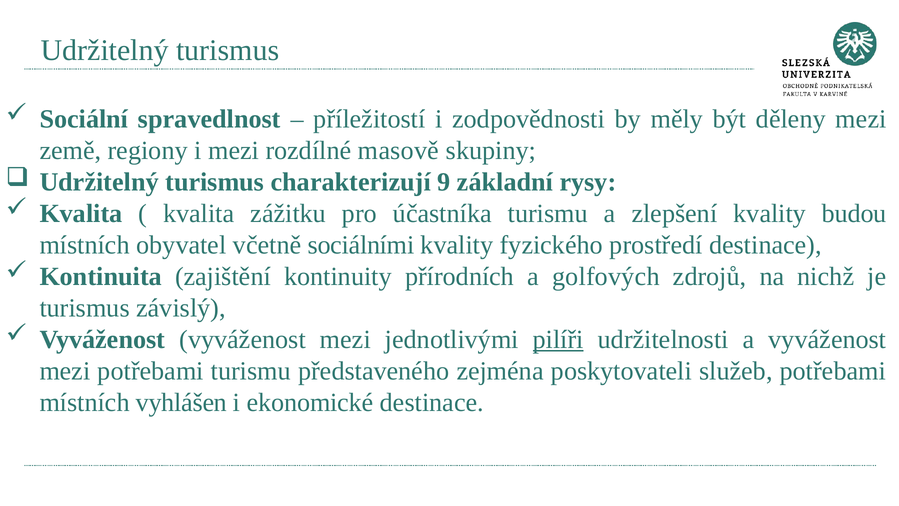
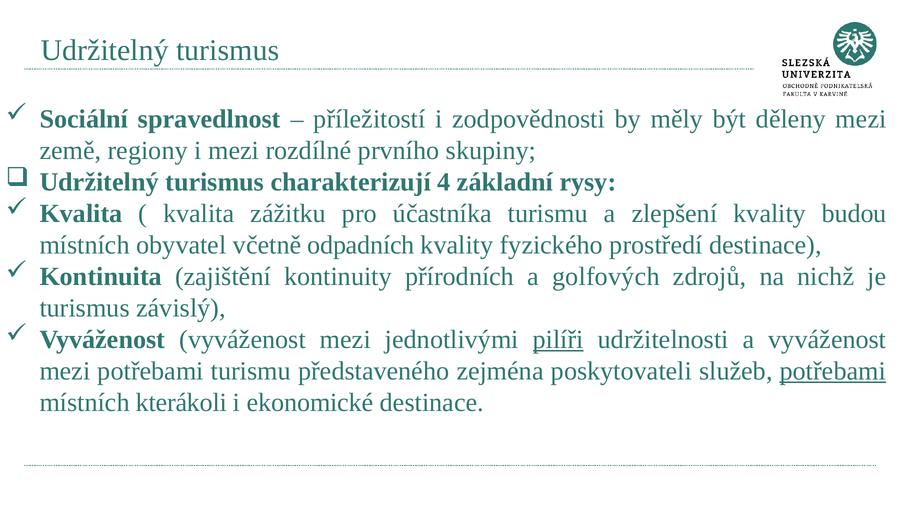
masově: masově -> prvního
9: 9 -> 4
sociálními: sociálními -> odpadních
potřebami at (833, 371) underline: none -> present
vyhlášen: vyhlášen -> kterákoli
